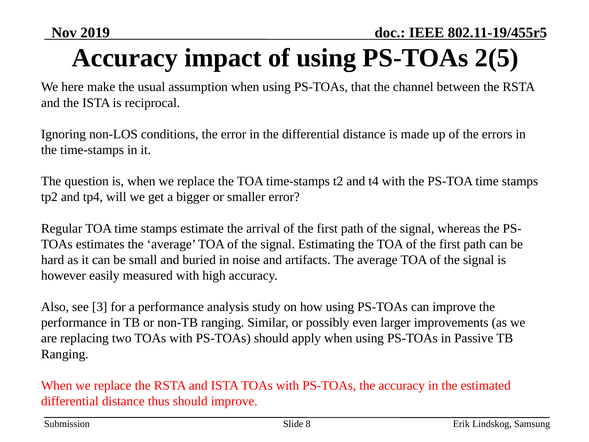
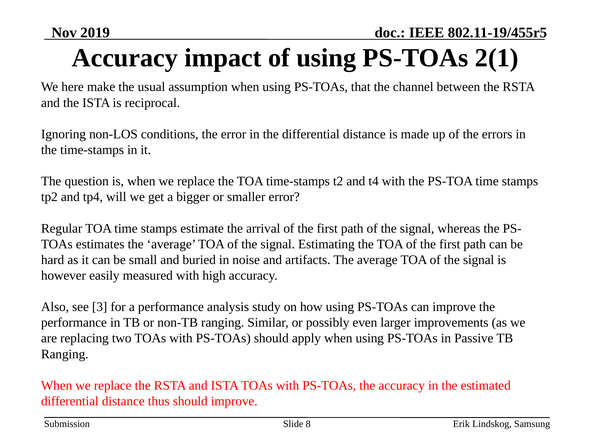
2(5: 2(5 -> 2(1
